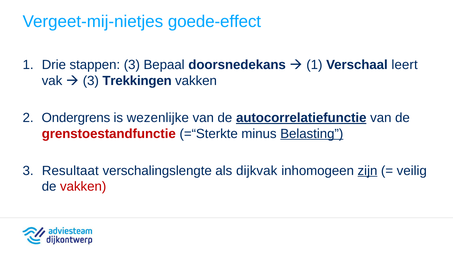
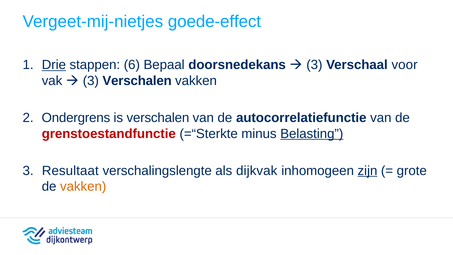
Drie underline: none -> present
stappen 3: 3 -> 6
1 at (314, 65): 1 -> 3
leert: leert -> voor
3 Trekkingen: Trekkingen -> Verschalen
is wezenlijke: wezenlijke -> verschalen
autocorrelatiefunctie underline: present -> none
veilig: veilig -> grote
vakken at (83, 186) colour: red -> orange
